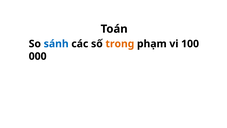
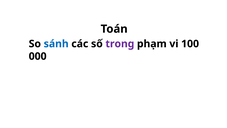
trong colour: orange -> purple
